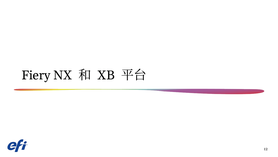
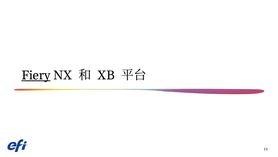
Fiery underline: none -> present
